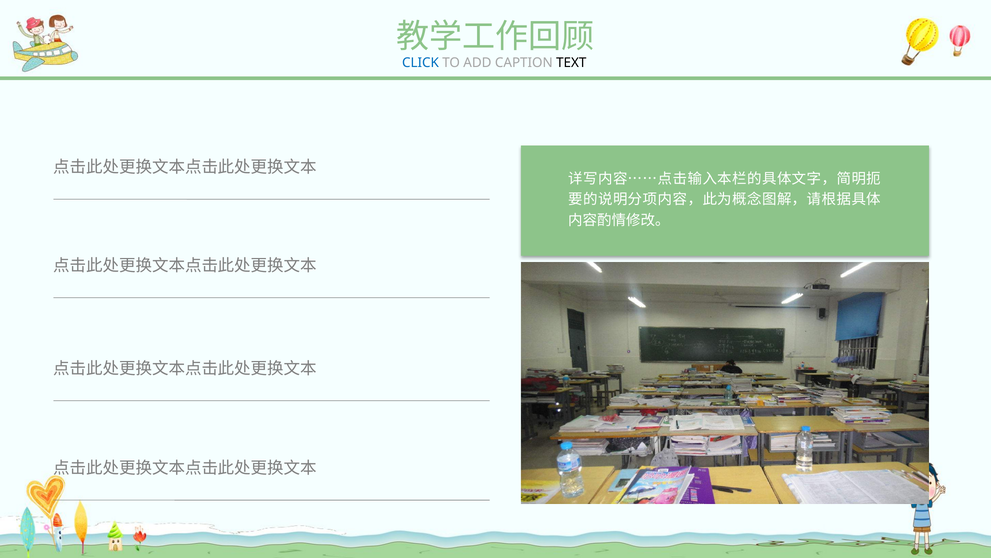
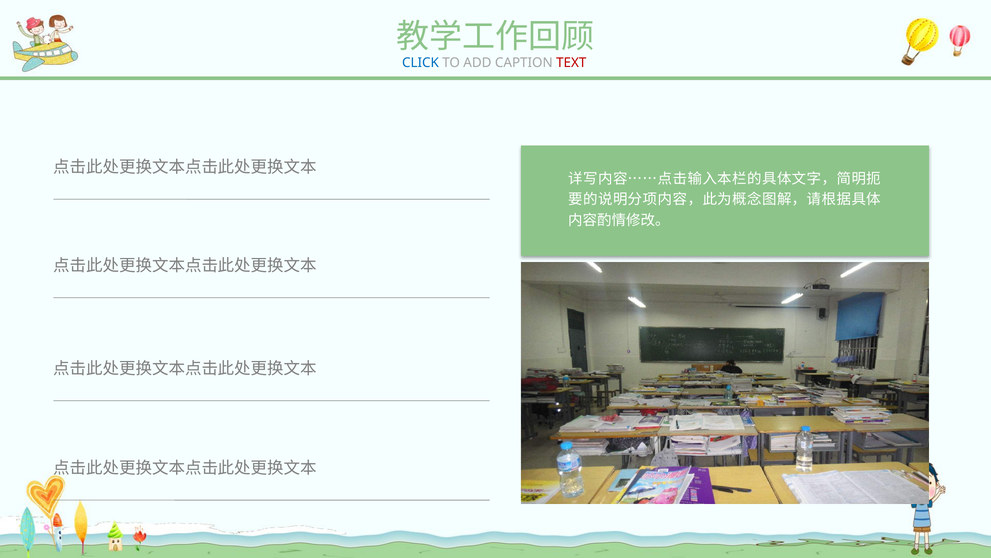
TEXT colour: black -> red
